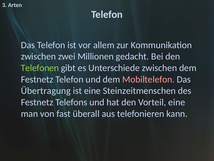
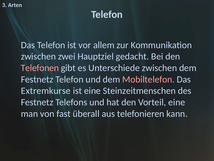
Millionen: Millionen -> Hauptziel
Telefonen colour: light green -> pink
Übertragung: Übertragung -> Extremkurse
